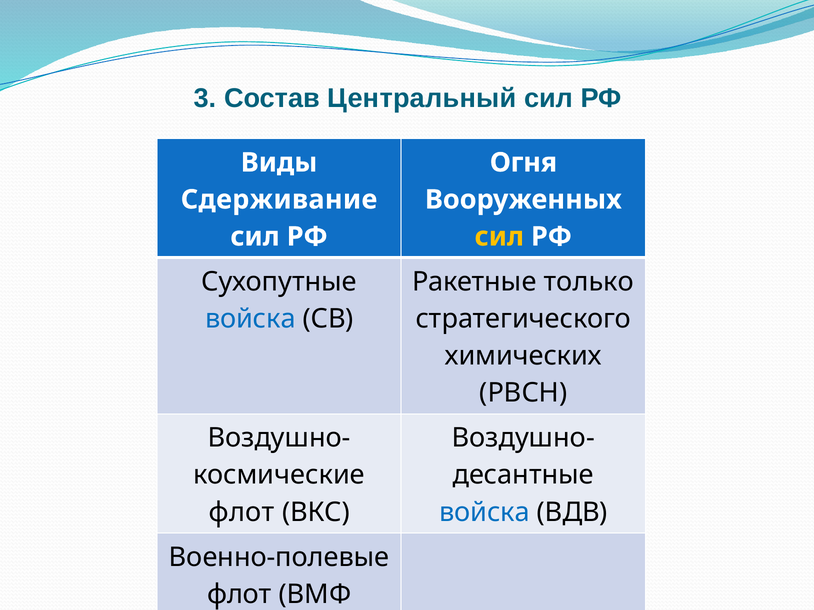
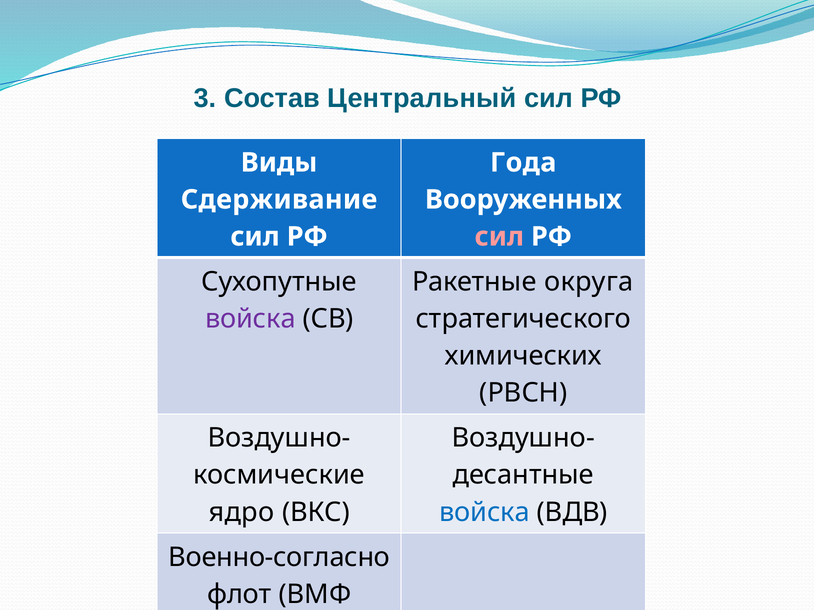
Огня: Огня -> Года
сил at (499, 237) colour: yellow -> pink
только: только -> округа
войска at (250, 319) colour: blue -> purple
флот at (242, 512): флот -> ядро
Военно-полевые: Военно-полевые -> Военно-согласно
